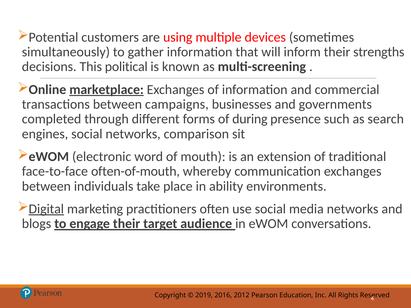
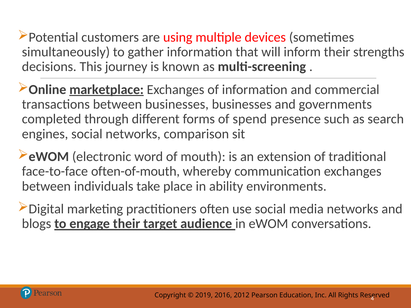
political: political -> journey
between campaigns: campaigns -> businesses
during: during -> spend
Digital underline: present -> none
